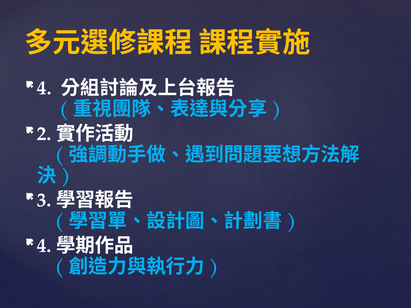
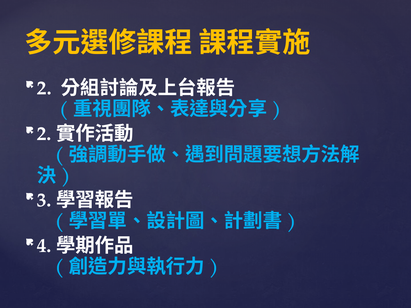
4 at (44, 88): 4 -> 2
